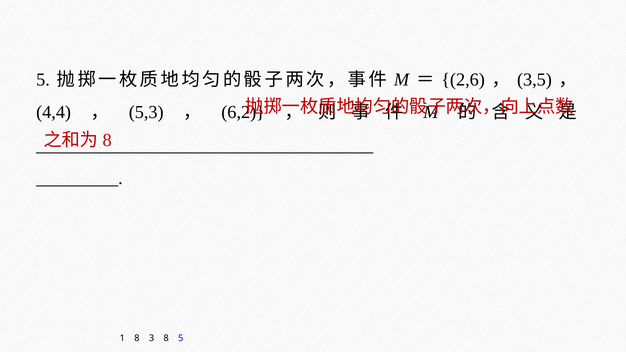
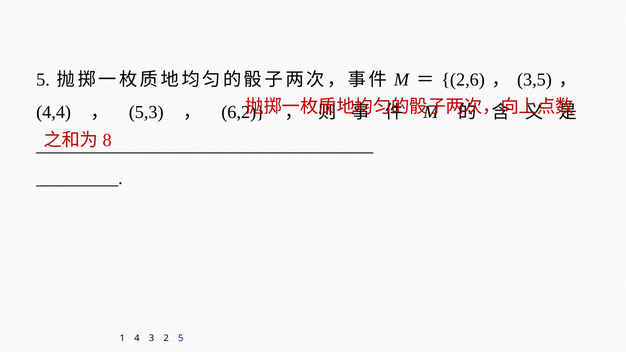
1 8: 8 -> 4
3 8: 8 -> 2
